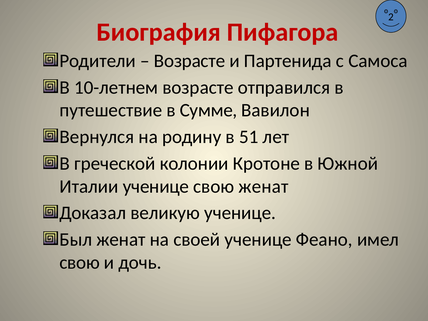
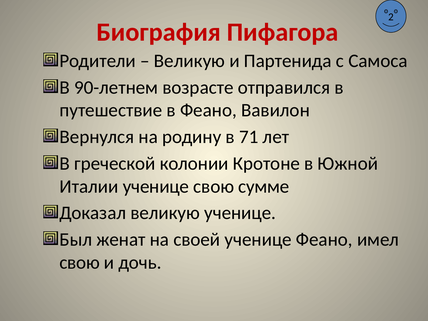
Возрасте at (190, 61): Возрасте -> Великую
10-летнем: 10-летнем -> 90-летнем
в Сумме: Сумме -> Феано
51: 51 -> 71
свою женат: женат -> сумме
